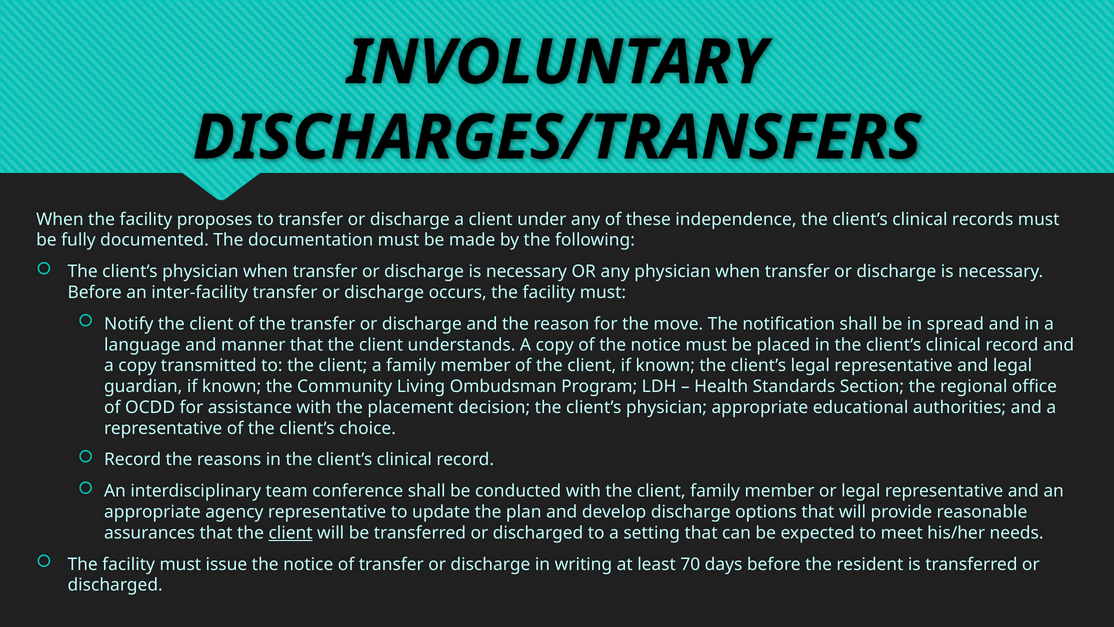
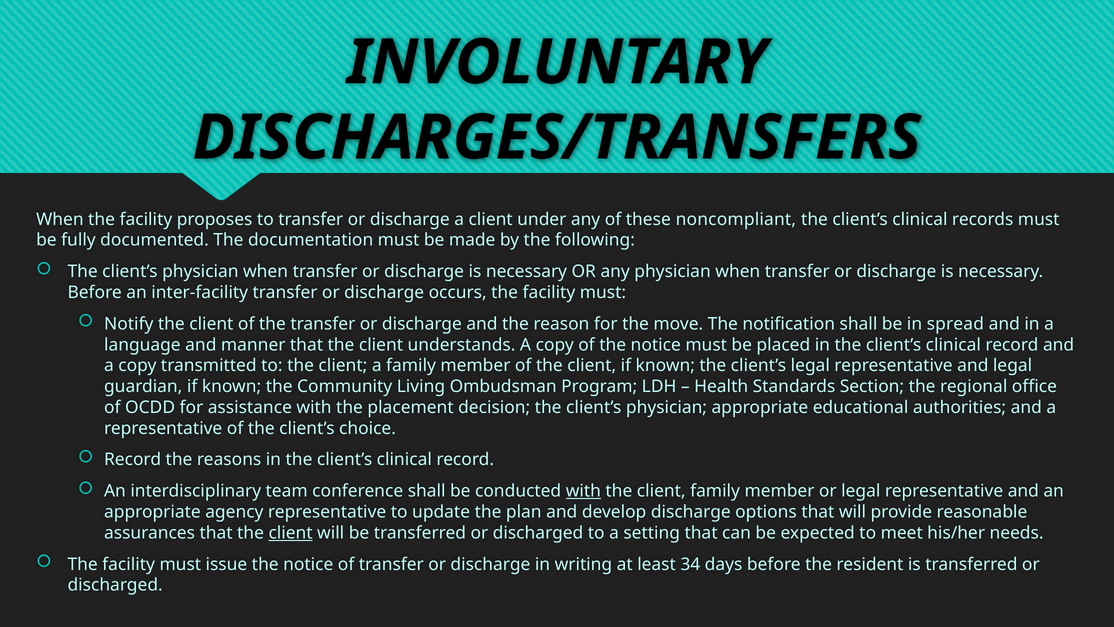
independence: independence -> noncompliant
with at (583, 491) underline: none -> present
70: 70 -> 34
